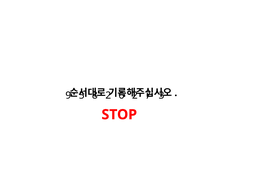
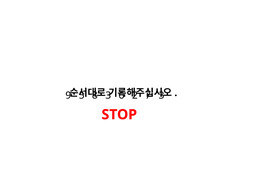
2 at (108, 95): 2 -> 3
